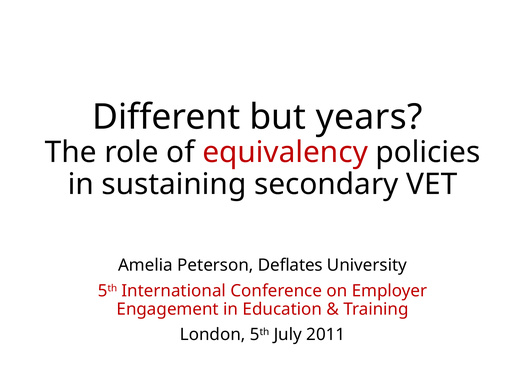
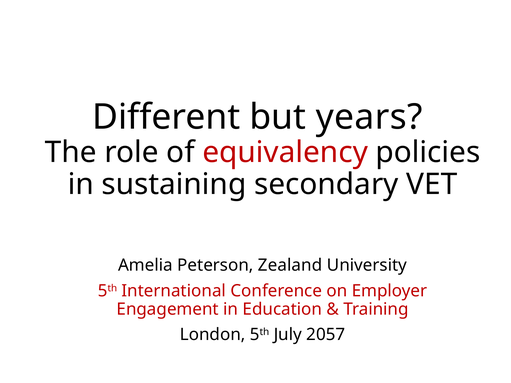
Deflates: Deflates -> Zealand
2011: 2011 -> 2057
